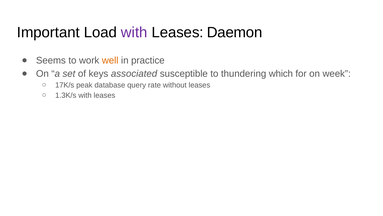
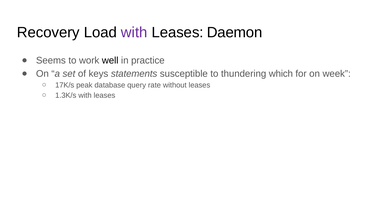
Important: Important -> Recovery
well colour: orange -> black
associated: associated -> statements
